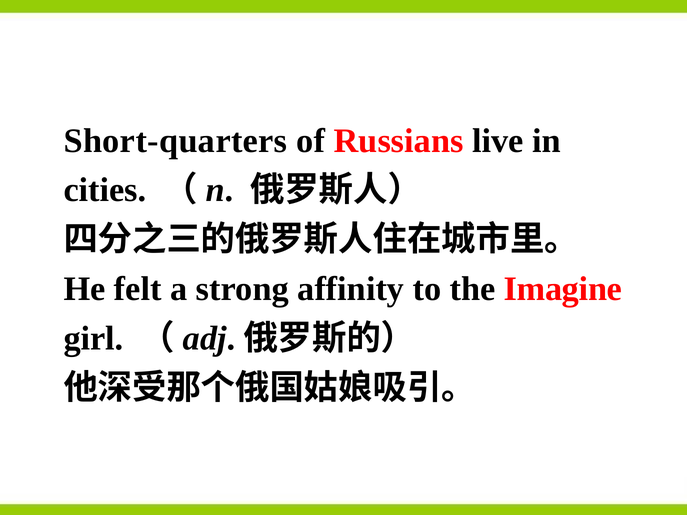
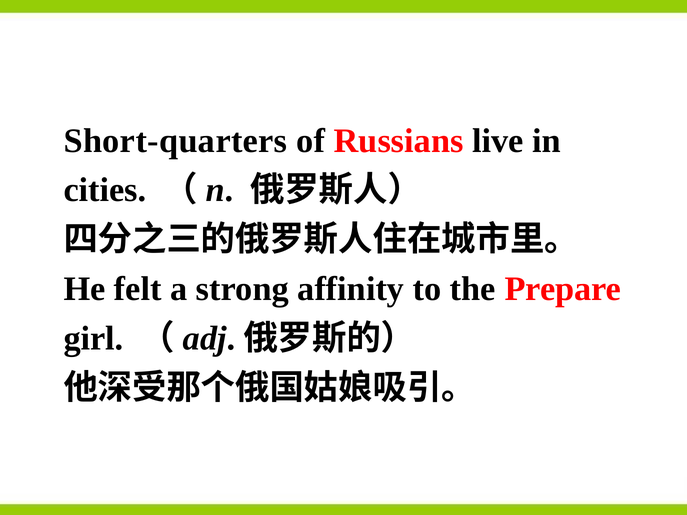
Imagine: Imagine -> Prepare
